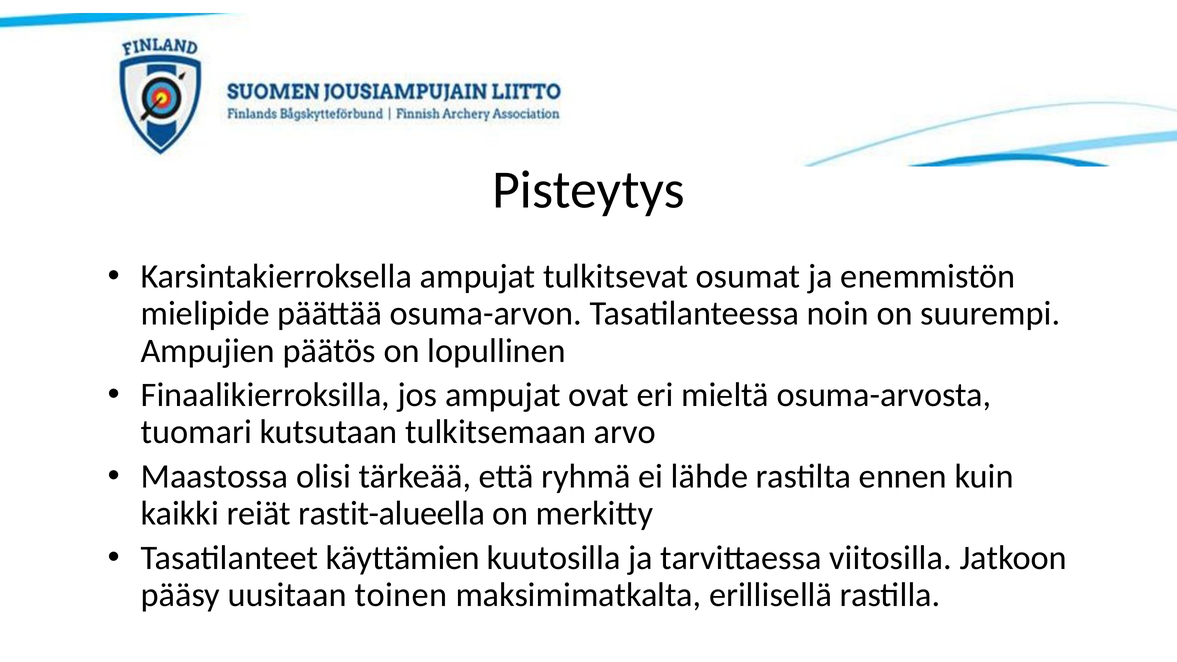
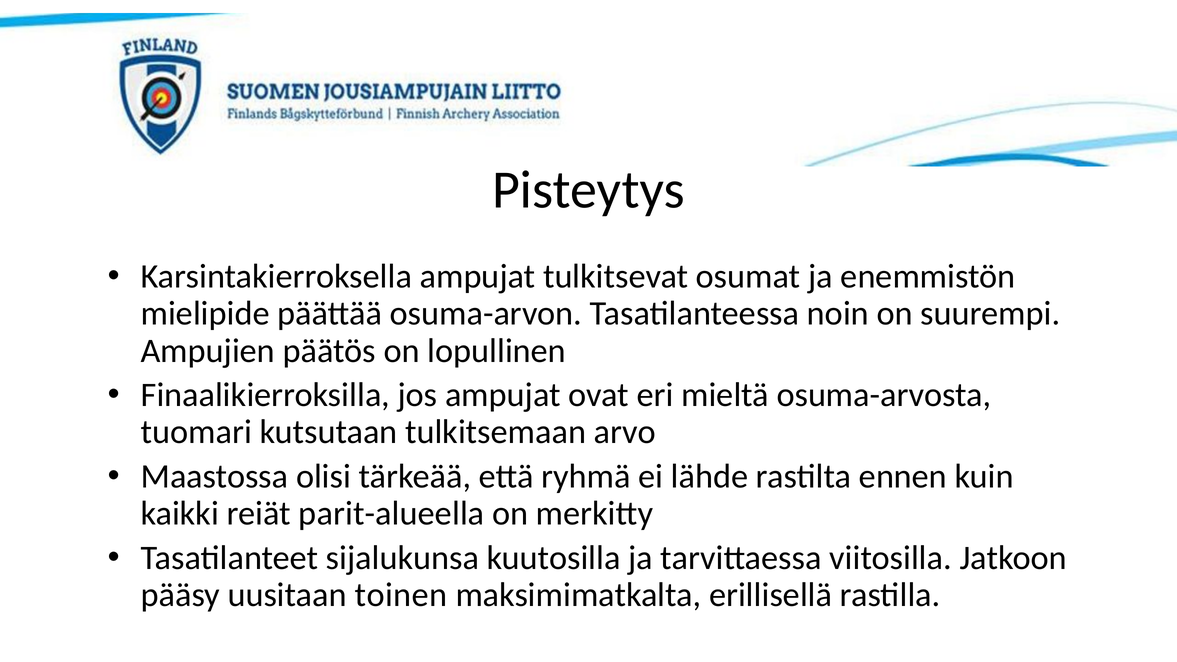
rastit-alueella: rastit-alueella -> parit-alueella
käyttämien: käyttämien -> sijalukunsa
